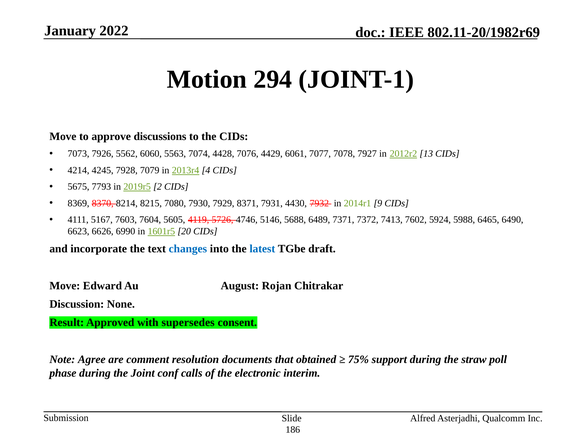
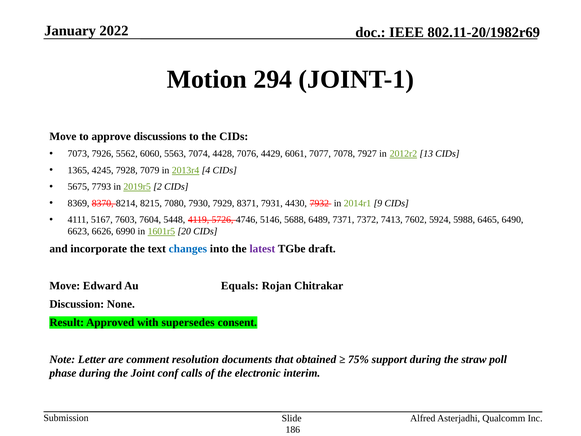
4214: 4214 -> 1365
5605: 5605 -> 5448
latest colour: blue -> purple
August: August -> Equals
Agree: Agree -> Letter
